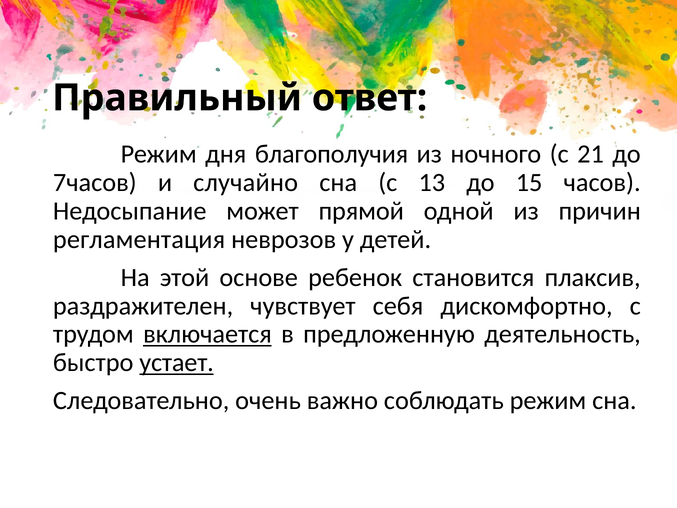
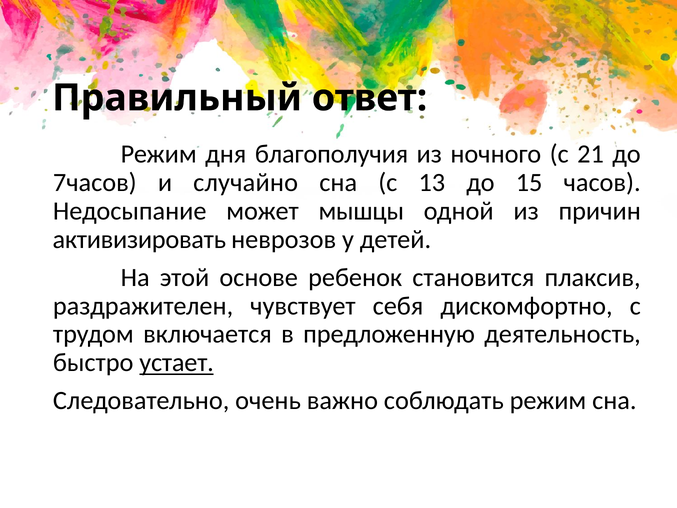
прямой: прямой -> мышцы
регламентация: регламентация -> активизировать
включается underline: present -> none
